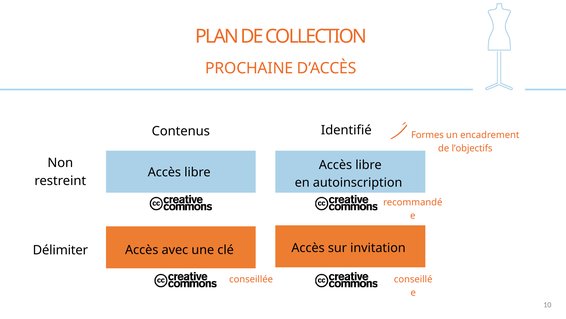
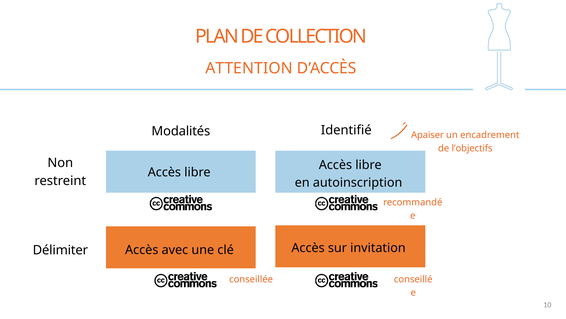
PROCHAINE: PROCHAINE -> ATTENTION
Contenus: Contenus -> Modalités
Formes: Formes -> Apaiser
